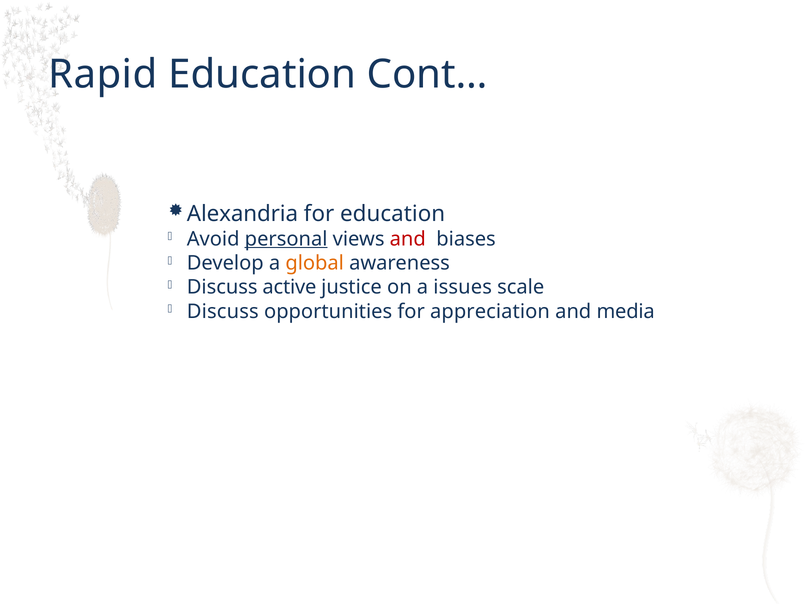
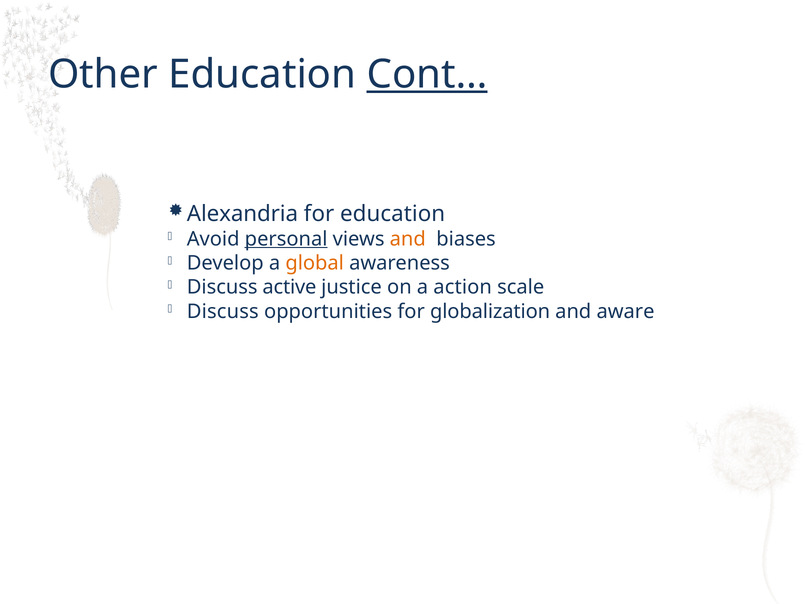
Rapid: Rapid -> Other
Cont… underline: none -> present
and at (408, 239) colour: red -> orange
issues: issues -> action
appreciation: appreciation -> globalization
media: media -> aware
